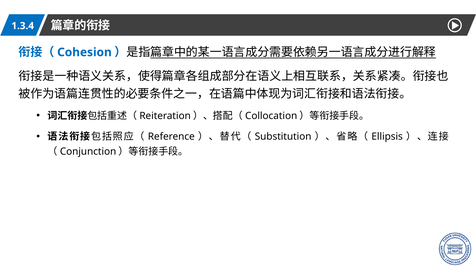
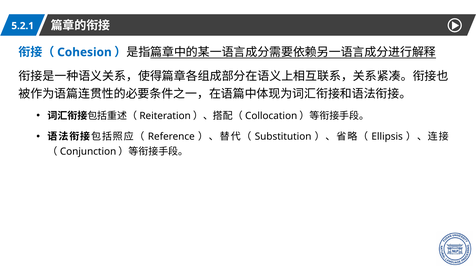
1.3.4: 1.3.4 -> 5.2.1
